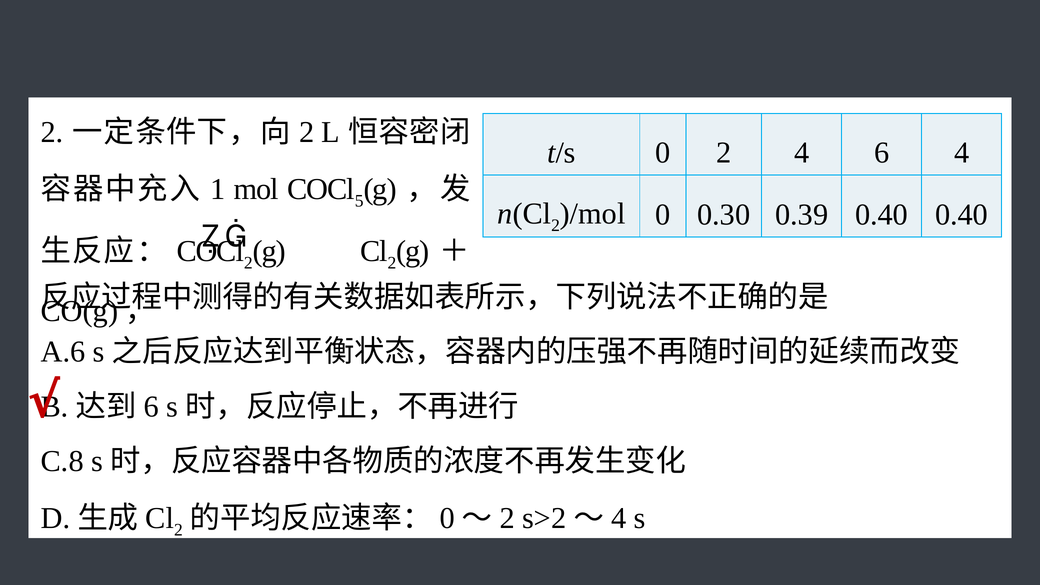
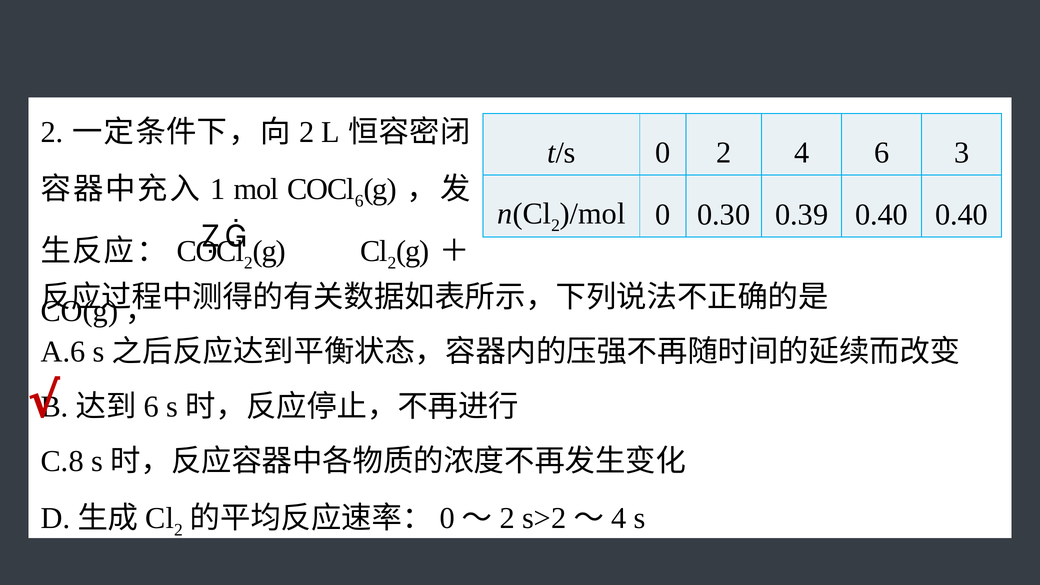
6 4: 4 -> 3
5 at (359, 201): 5 -> 6
